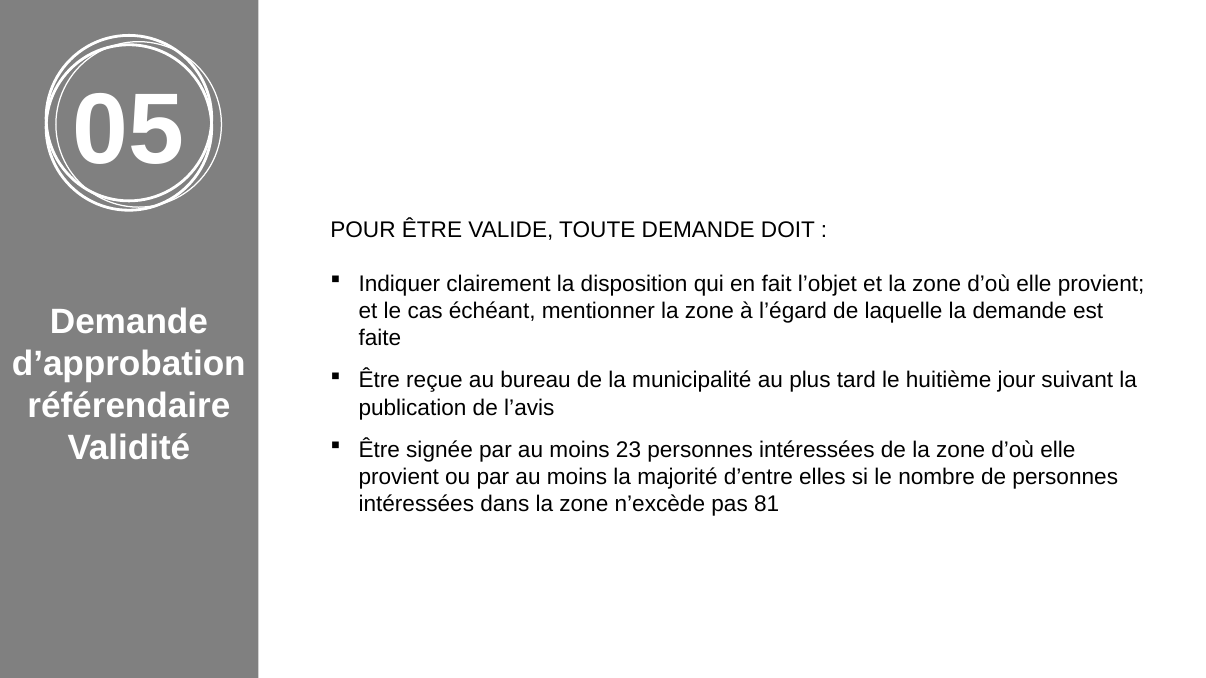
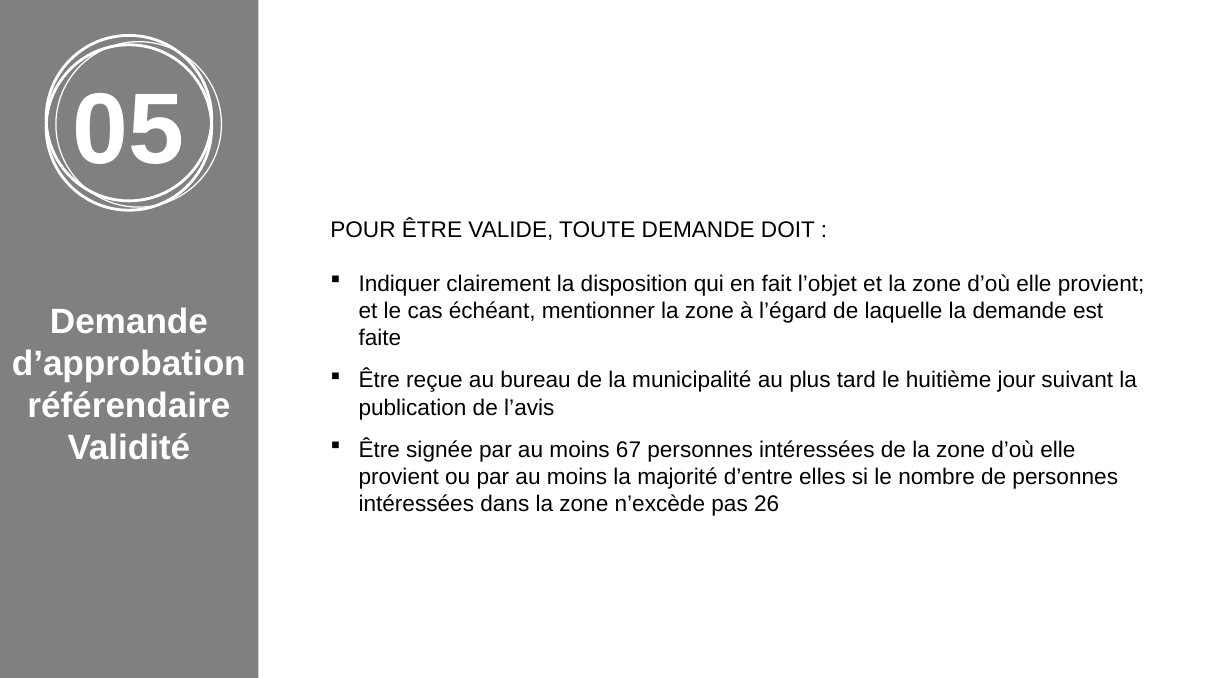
23: 23 -> 67
81: 81 -> 26
